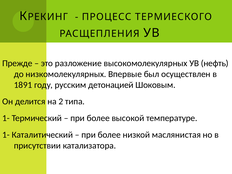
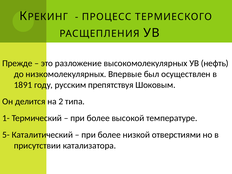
детонацией: детонацией -> препятствуя
1- at (6, 135): 1- -> 5-
маслянистая: маслянистая -> отверстиями
